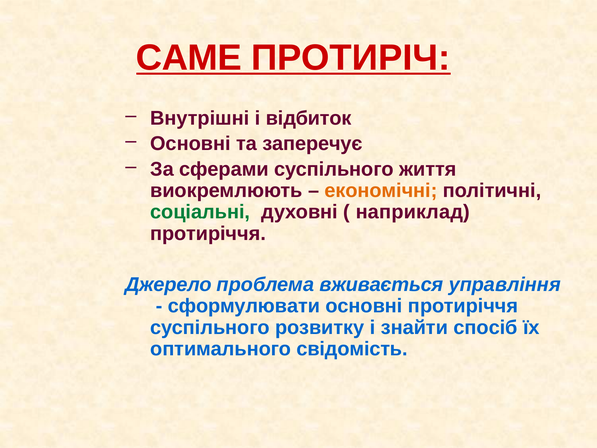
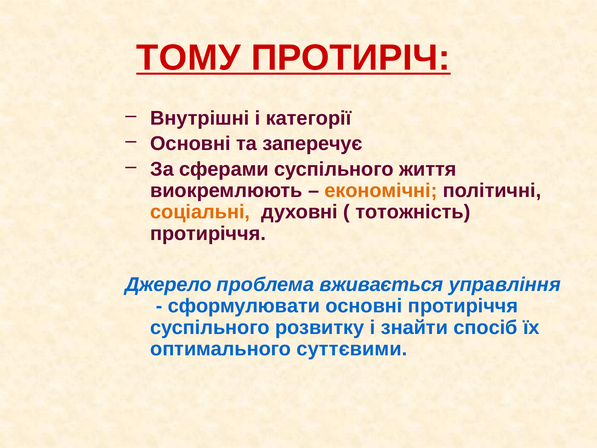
САМЕ: САМЕ -> ТОМУ
відбиток: відбиток -> категорії
соціальні colour: green -> orange
наприклад: наприклад -> тотожність
свідомість: свідомість -> суттєвими
